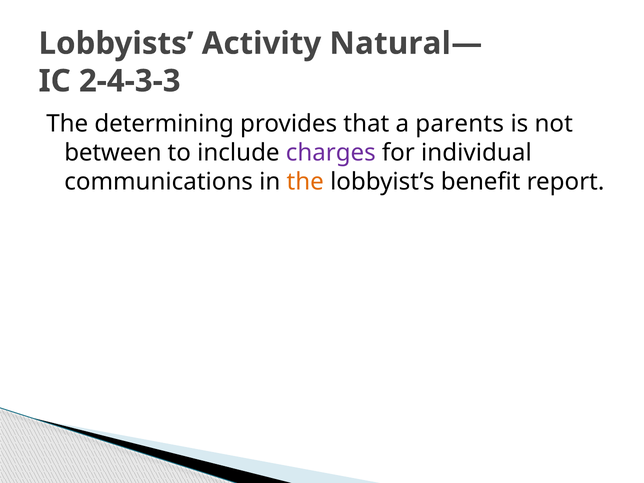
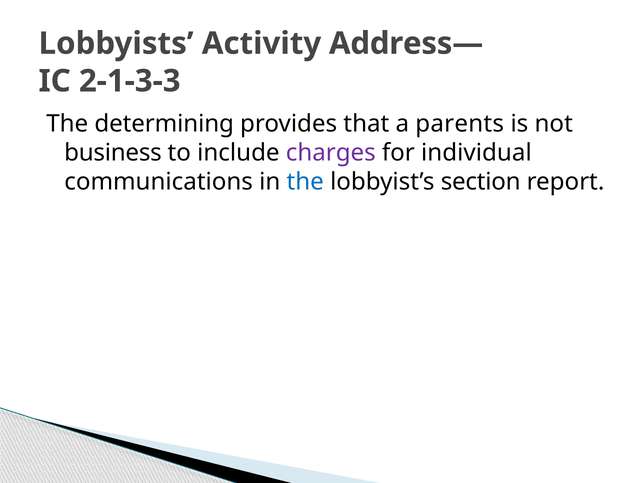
Natural—: Natural— -> Address—
2-4-3-3: 2-4-3-3 -> 2-1-3-3
between: between -> business
the at (305, 182) colour: orange -> blue
benefit: benefit -> section
